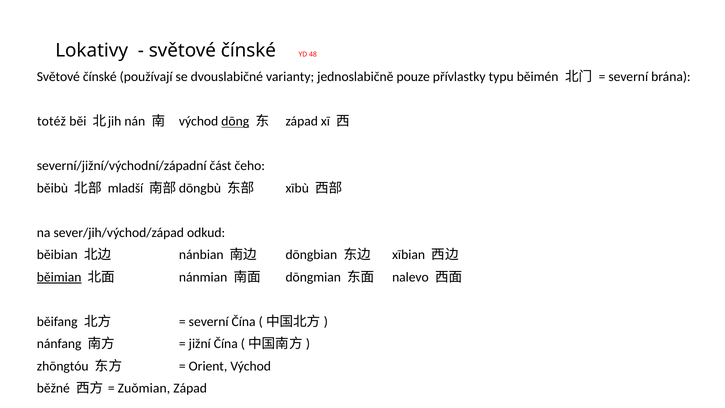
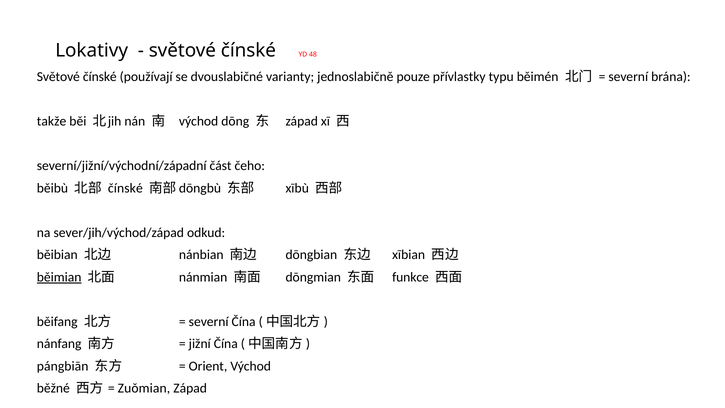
totéž: totéž -> takže
dōng underline: present -> none
mladší at (125, 188): mladší -> čínské
nalevo: nalevo -> funkce
zhōngtóu: zhōngtóu -> pángbiān
